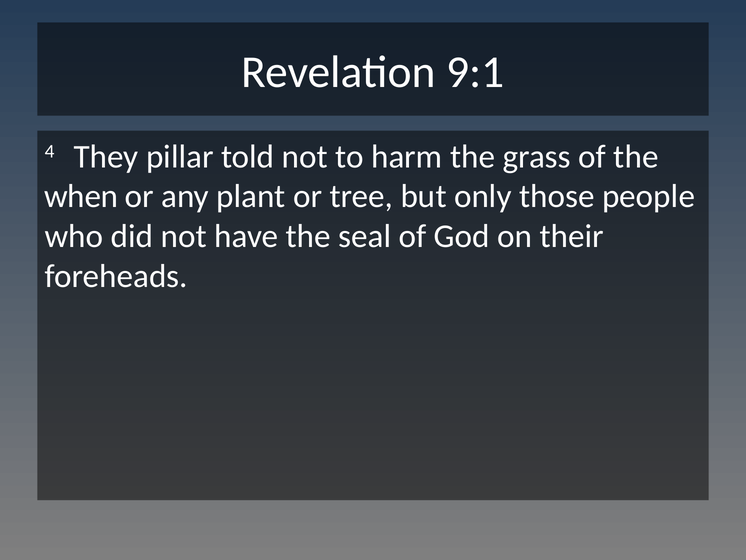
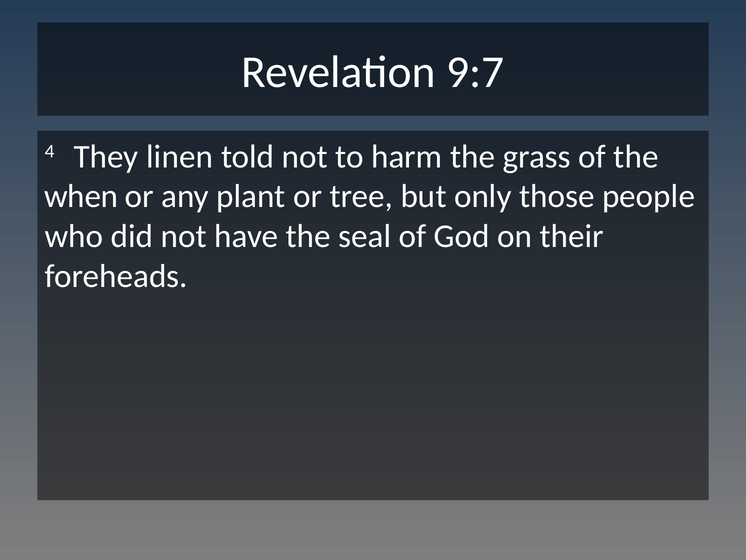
9:1: 9:1 -> 9:7
pillar: pillar -> linen
